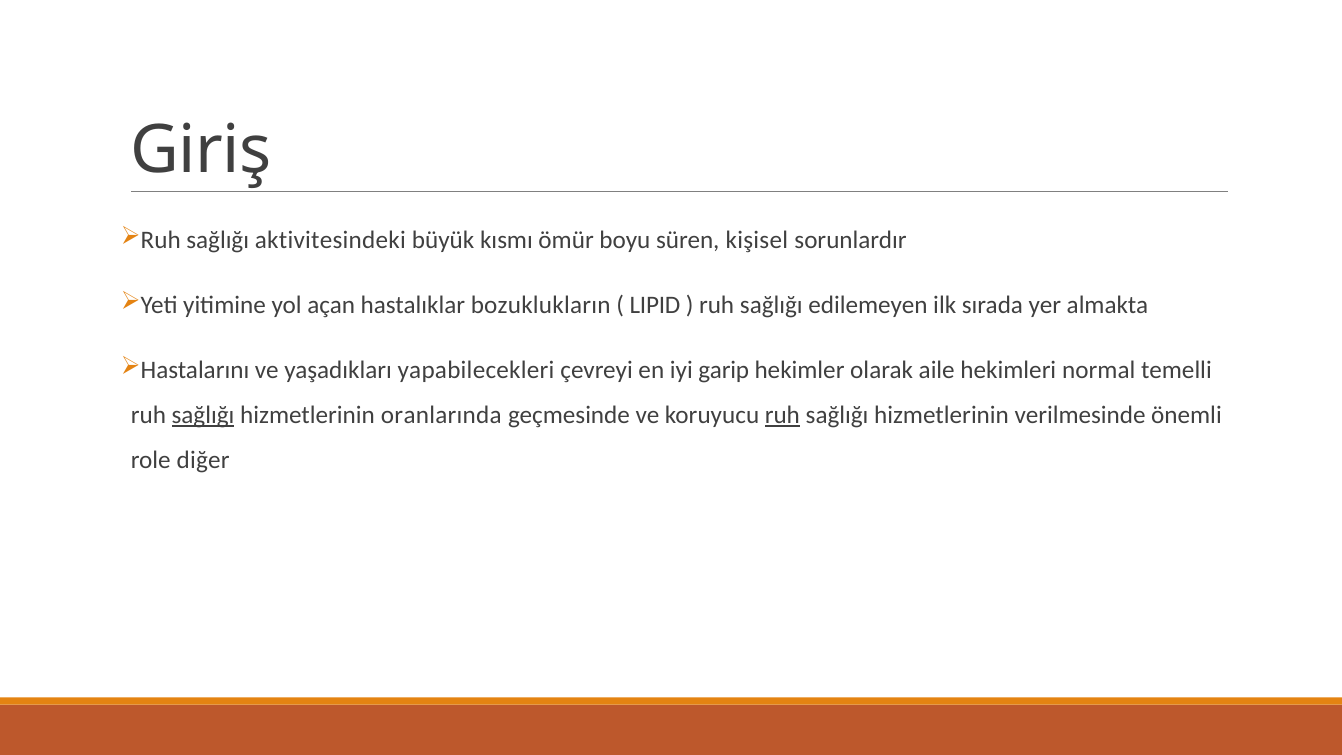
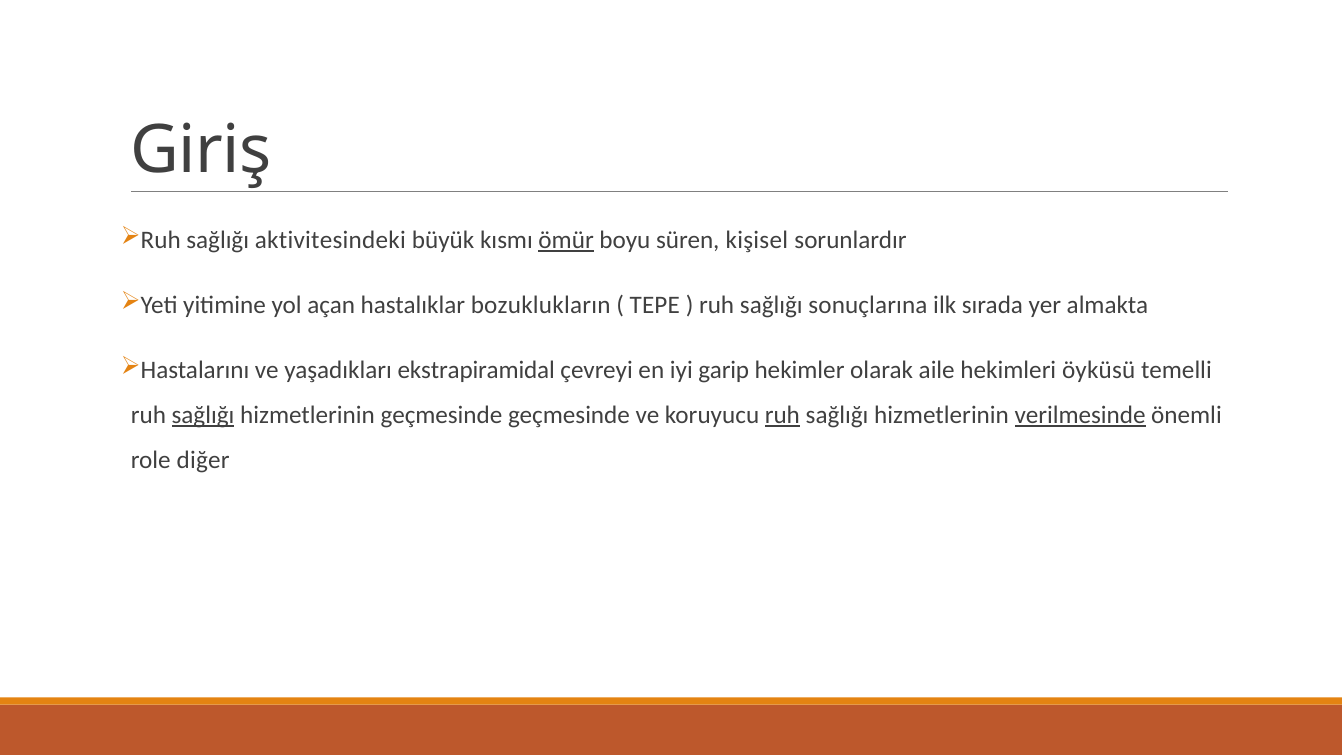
ömür underline: none -> present
LIPID: LIPID -> TEPE
edilemeyen: edilemeyen -> sonuçlarına
yapabilecekleri: yapabilecekleri -> ekstrapiramidal
normal: normal -> öyküsü
hizmetlerinin oranlarında: oranlarında -> geçmesinde
verilmesinde underline: none -> present
